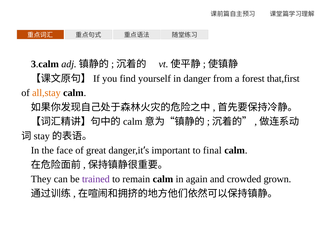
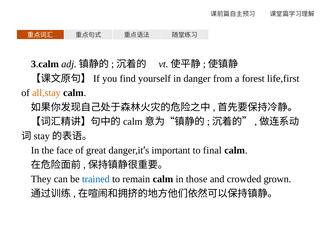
that,first: that,first -> life,first
trained colour: purple -> blue
again: again -> those
